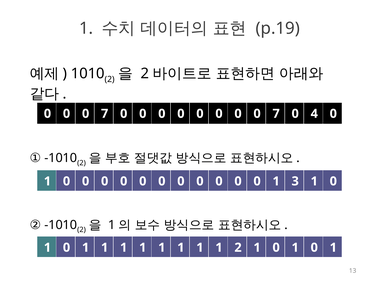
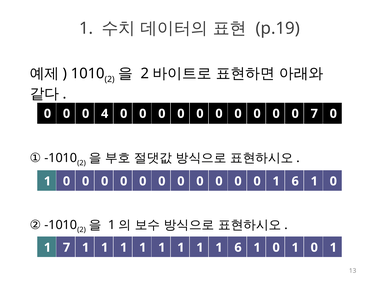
7 at (105, 114): 7 -> 4
7 at (276, 114): 7 -> 0
0 4: 4 -> 7
0 1 3: 3 -> 6
0 at (67, 248): 0 -> 7
1 1 2: 2 -> 6
